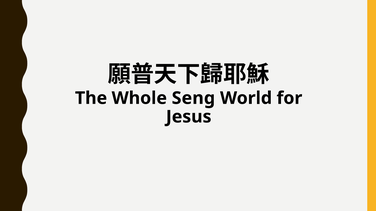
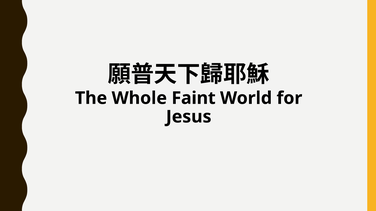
Seng: Seng -> Faint
